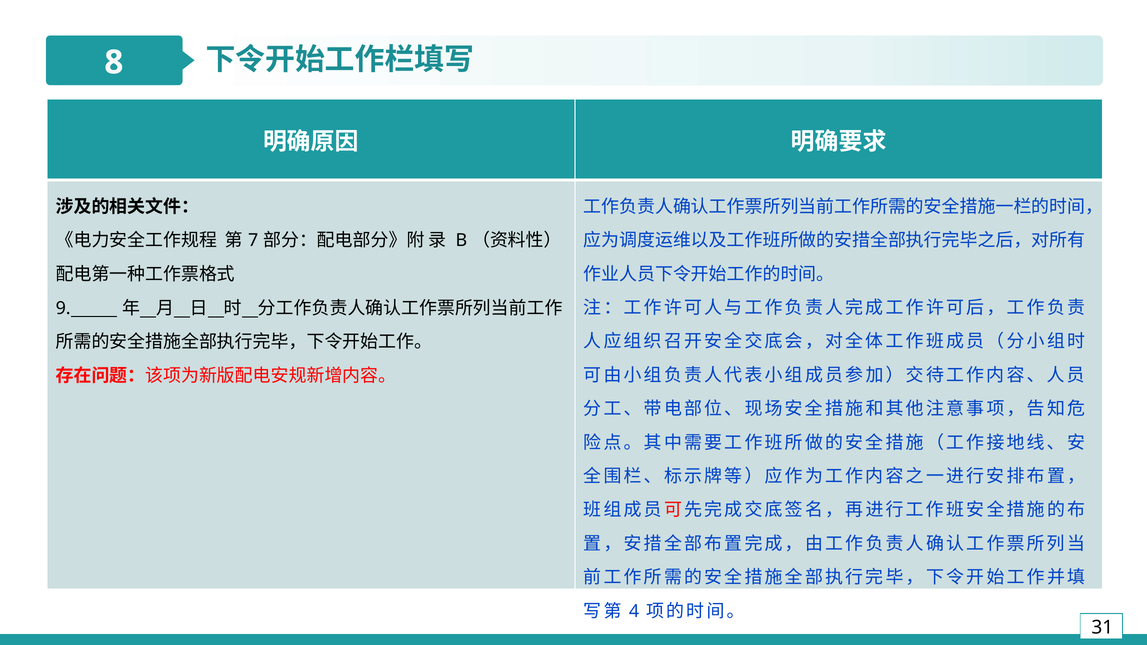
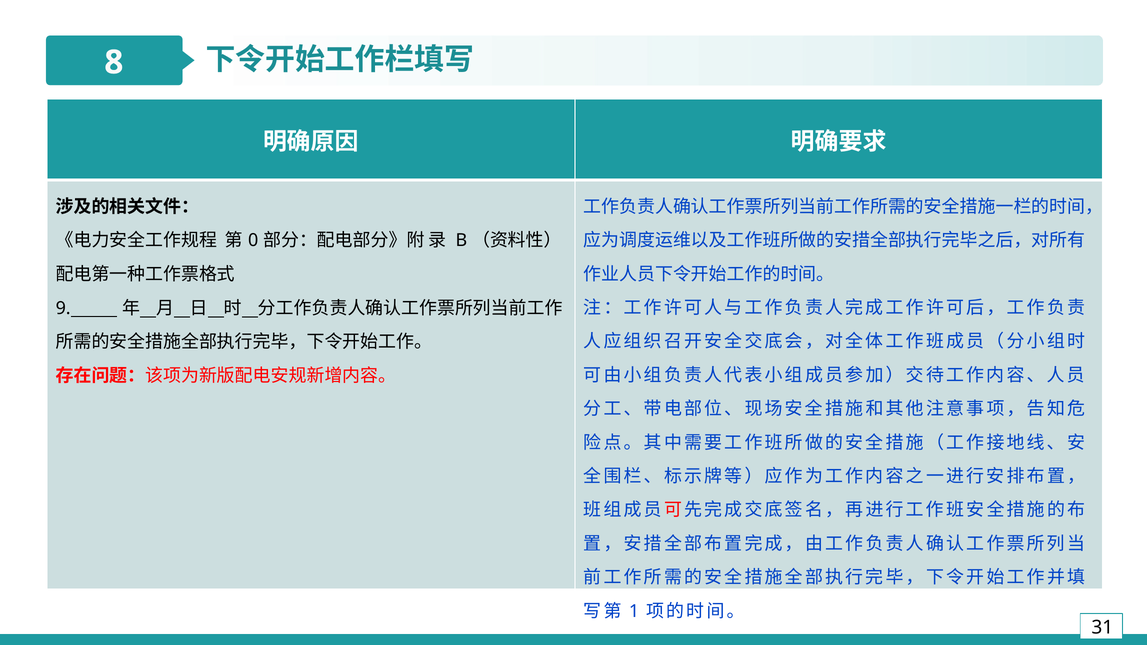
7: 7 -> 0
4: 4 -> 1
